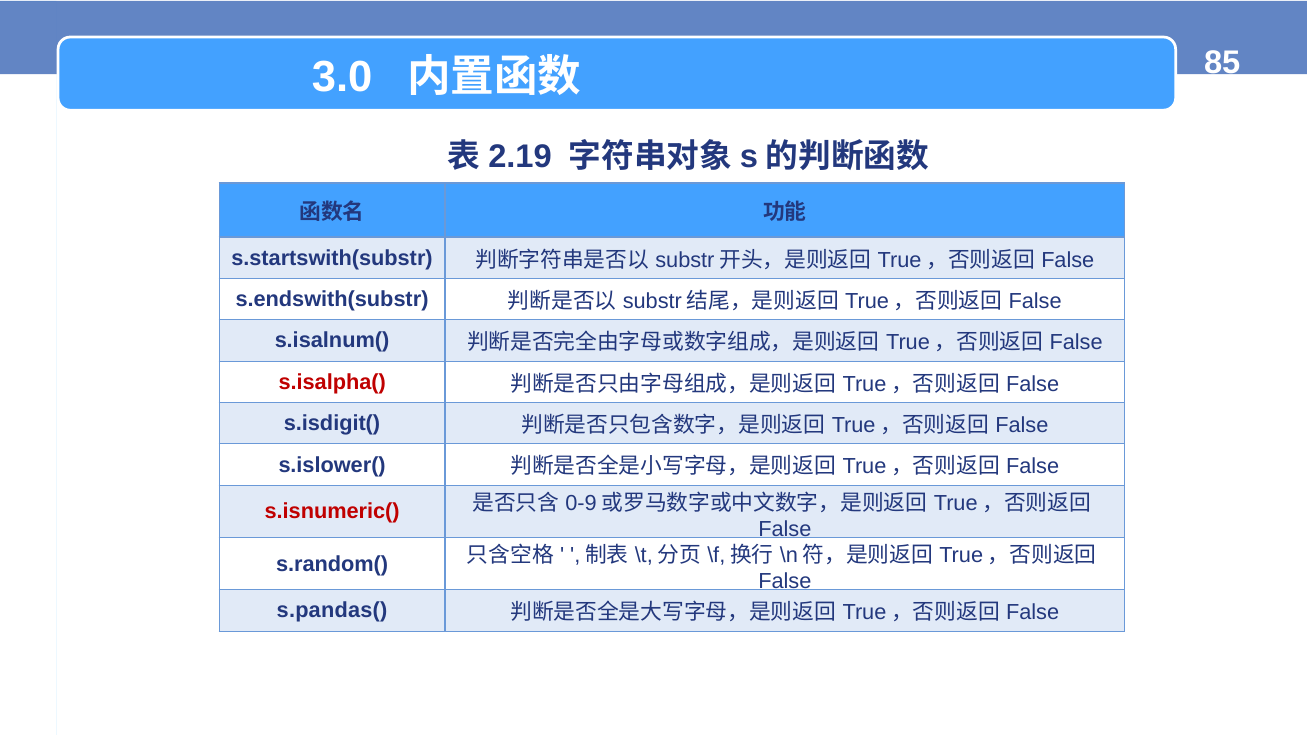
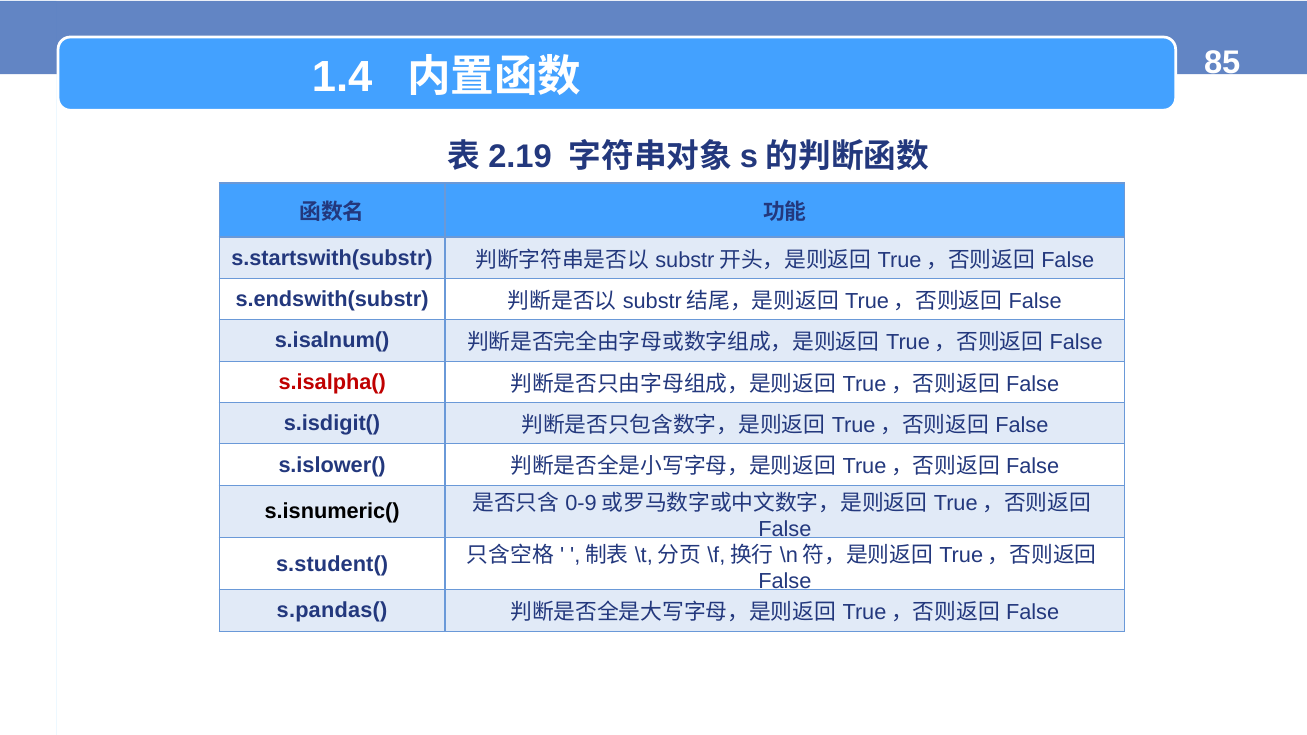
3.0: 3.0 -> 1.4
s.isnumeric( colour: red -> black
s.random(: s.random( -> s.student(
